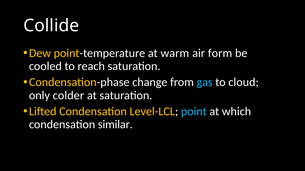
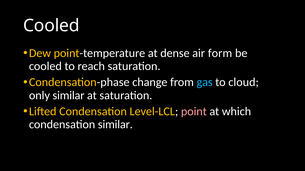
Collide at (51, 26): Collide -> Cooled
warm: warm -> dense
only colder: colder -> similar
point colour: light blue -> pink
